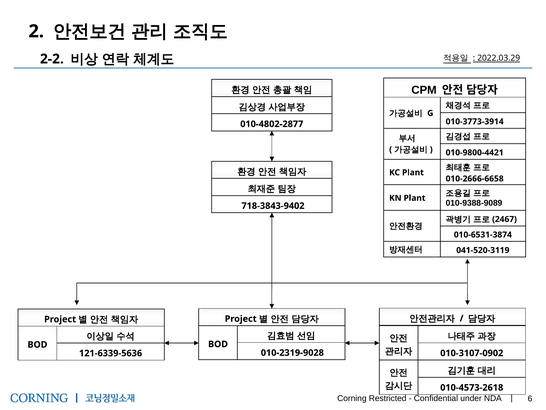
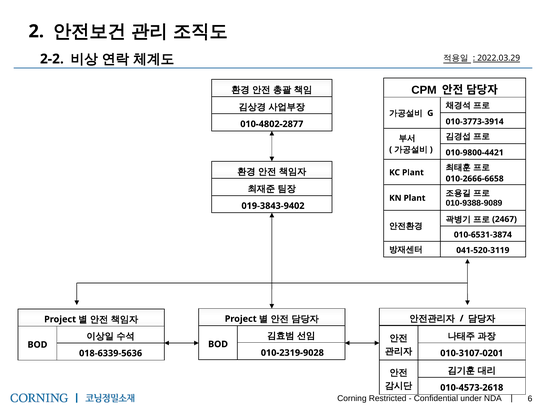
718-3843-9402: 718-3843-9402 -> 019-3843-9402
010-3107-0902: 010-3107-0902 -> 010-3107-0201
121-6339-5636: 121-6339-5636 -> 018-6339-5636
